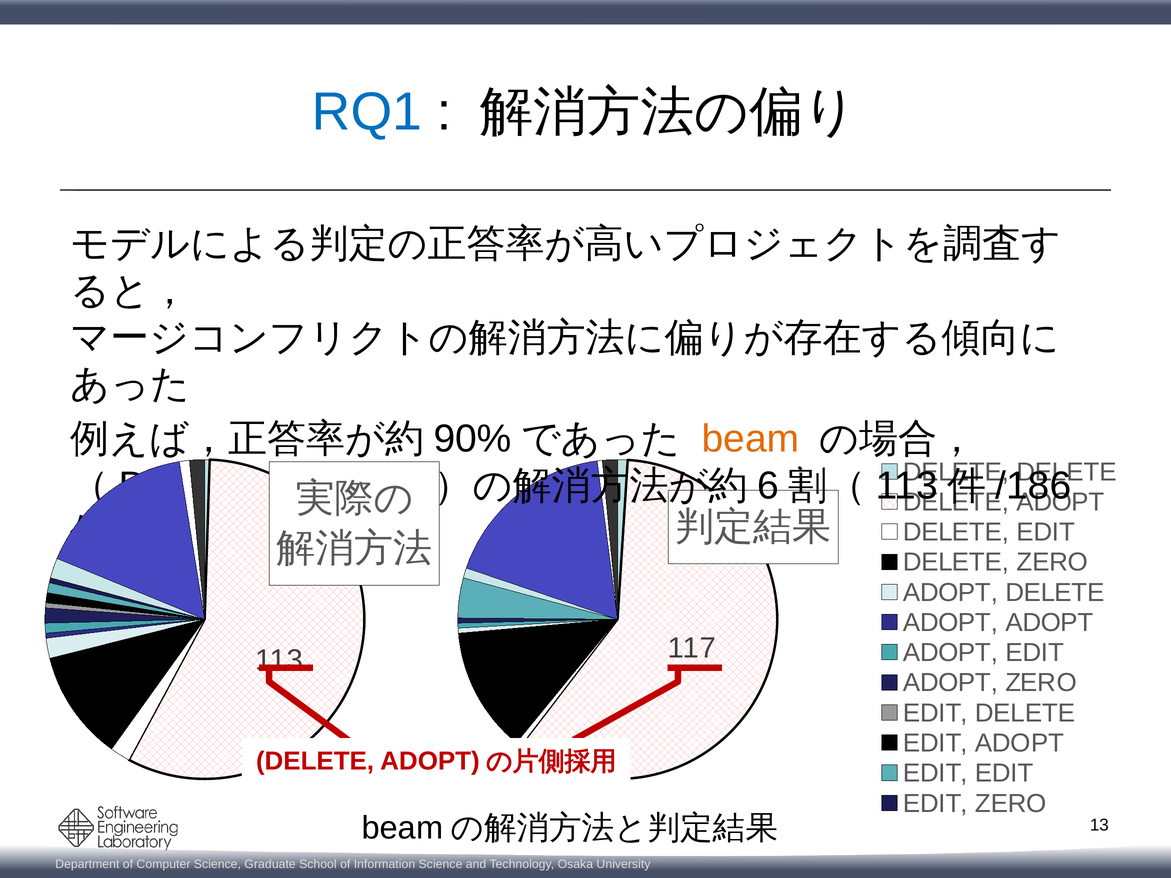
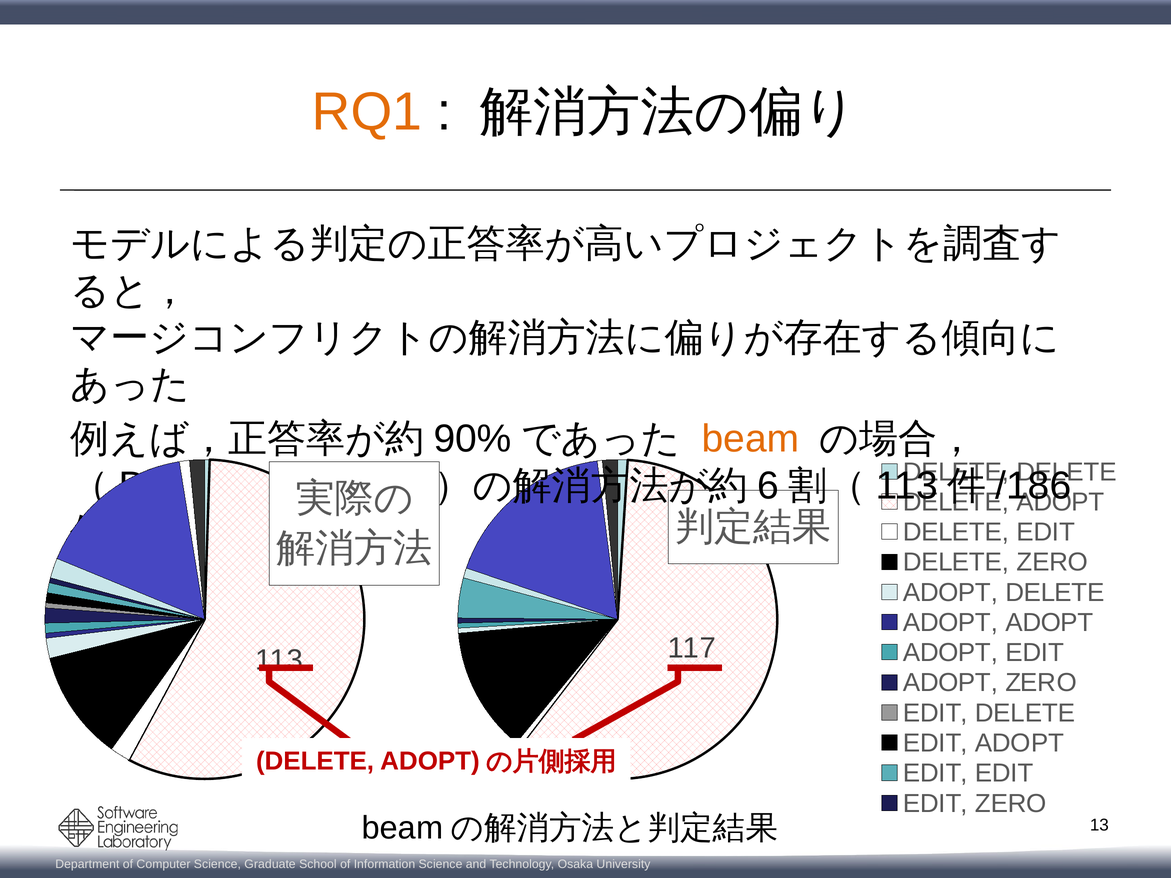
RQ1 colour: blue -> orange
